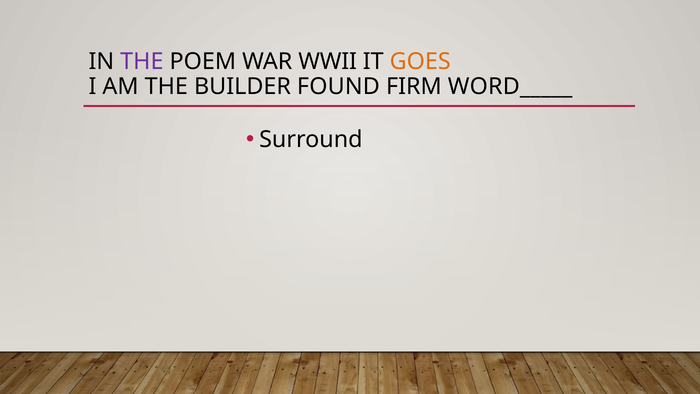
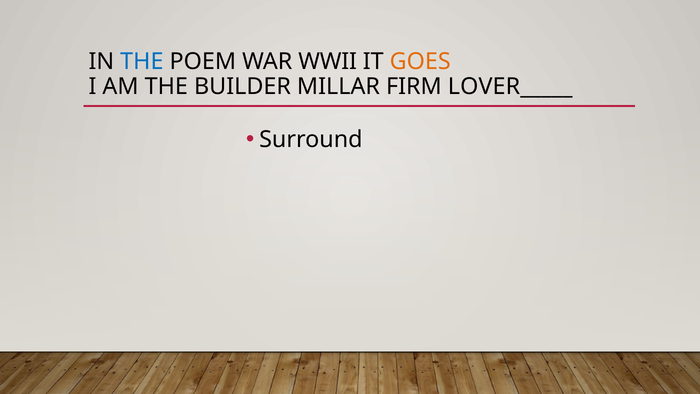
THE at (142, 61) colour: purple -> blue
FOUND: FOUND -> MILLAR
WORD_____: WORD_____ -> LOVER_____
